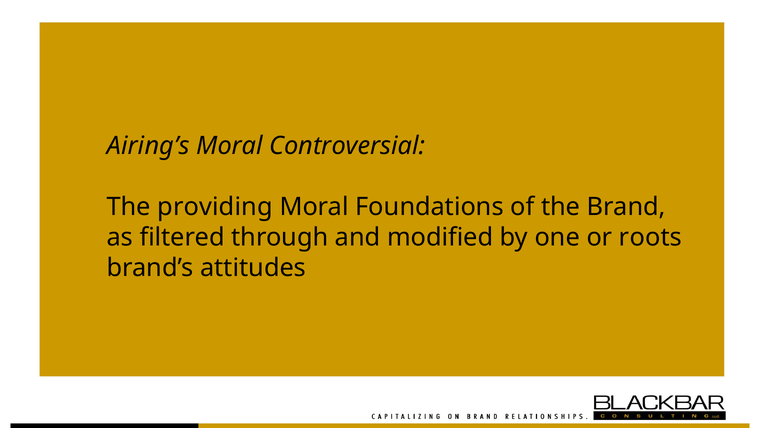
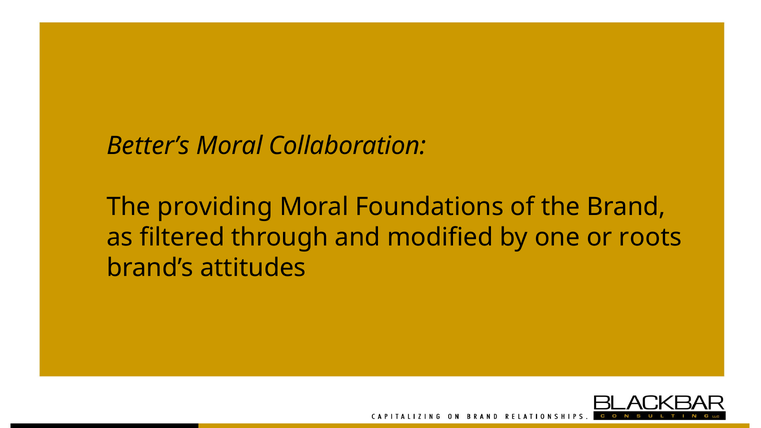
Airing’s: Airing’s -> Better’s
Controversial: Controversial -> Collaboration
